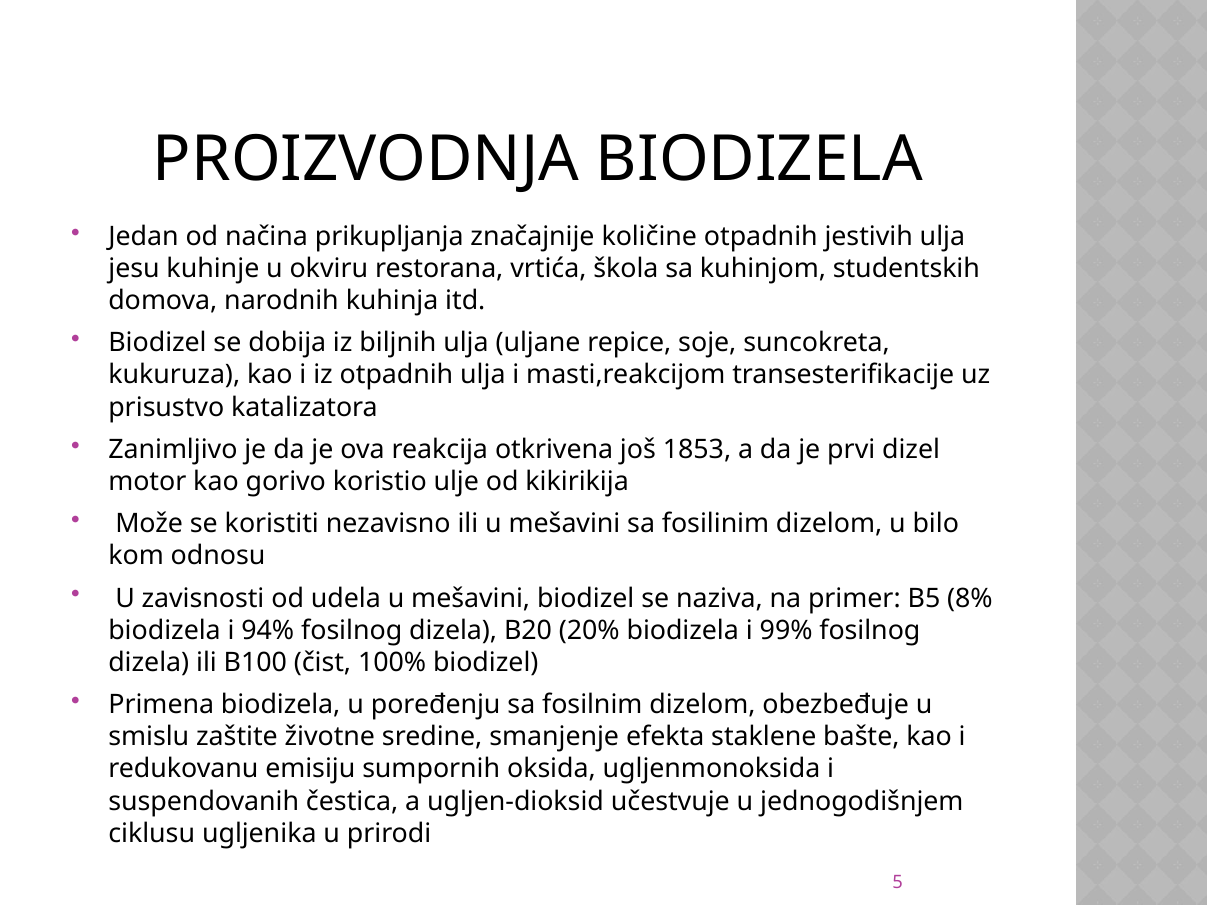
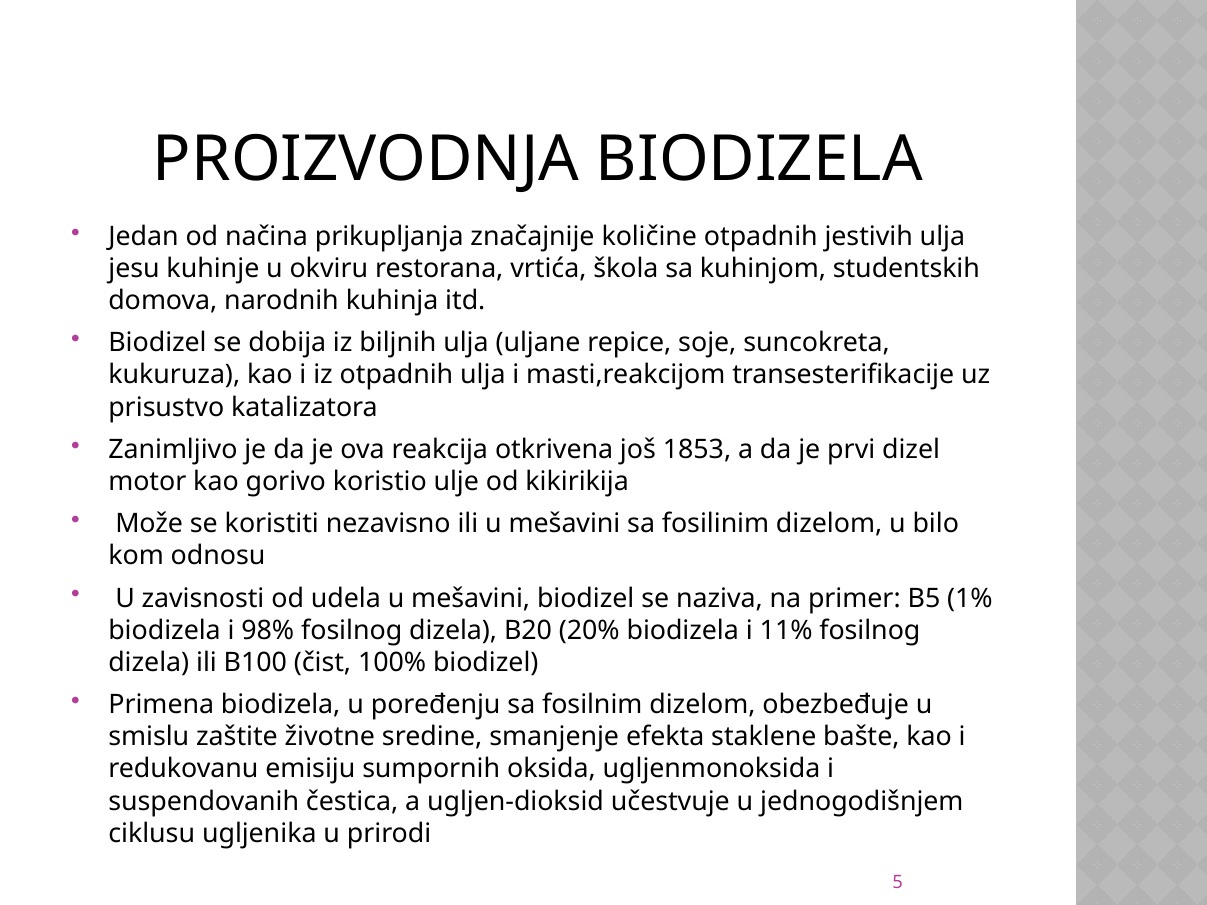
8%: 8% -> 1%
94%: 94% -> 98%
99%: 99% -> 11%
